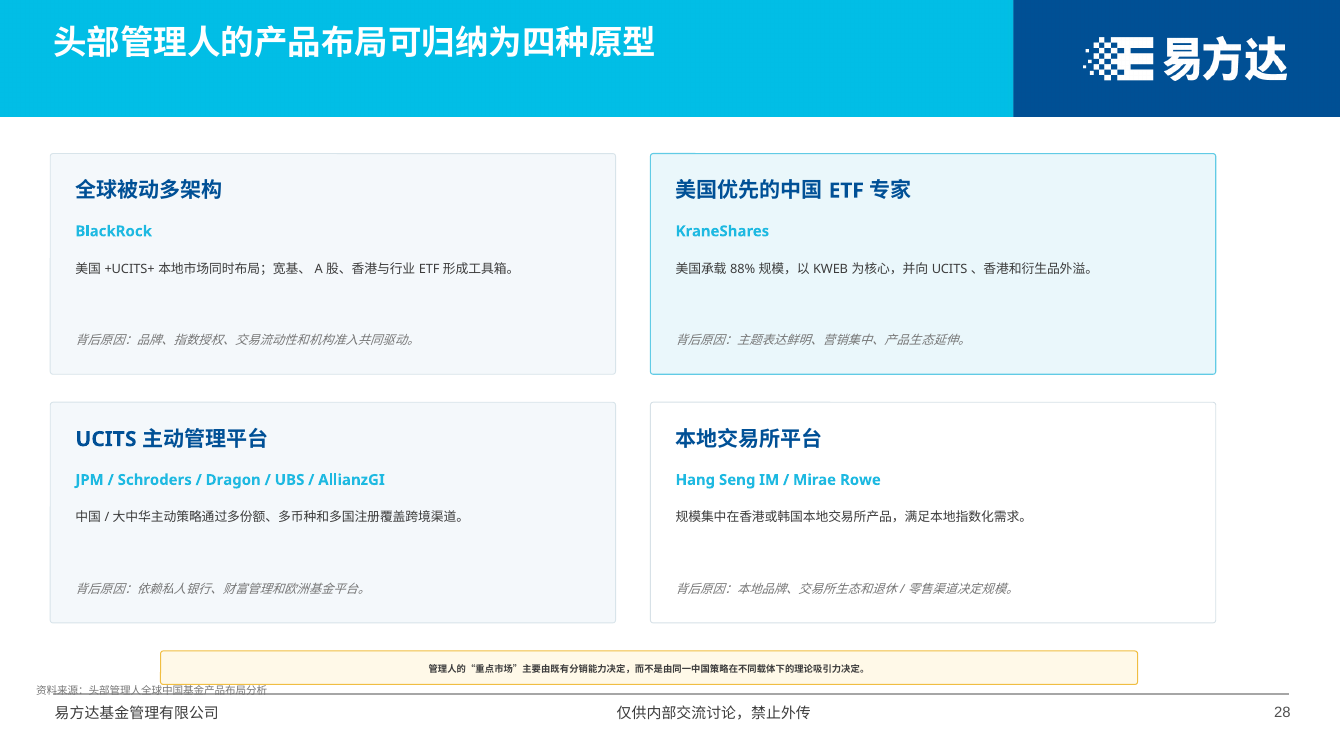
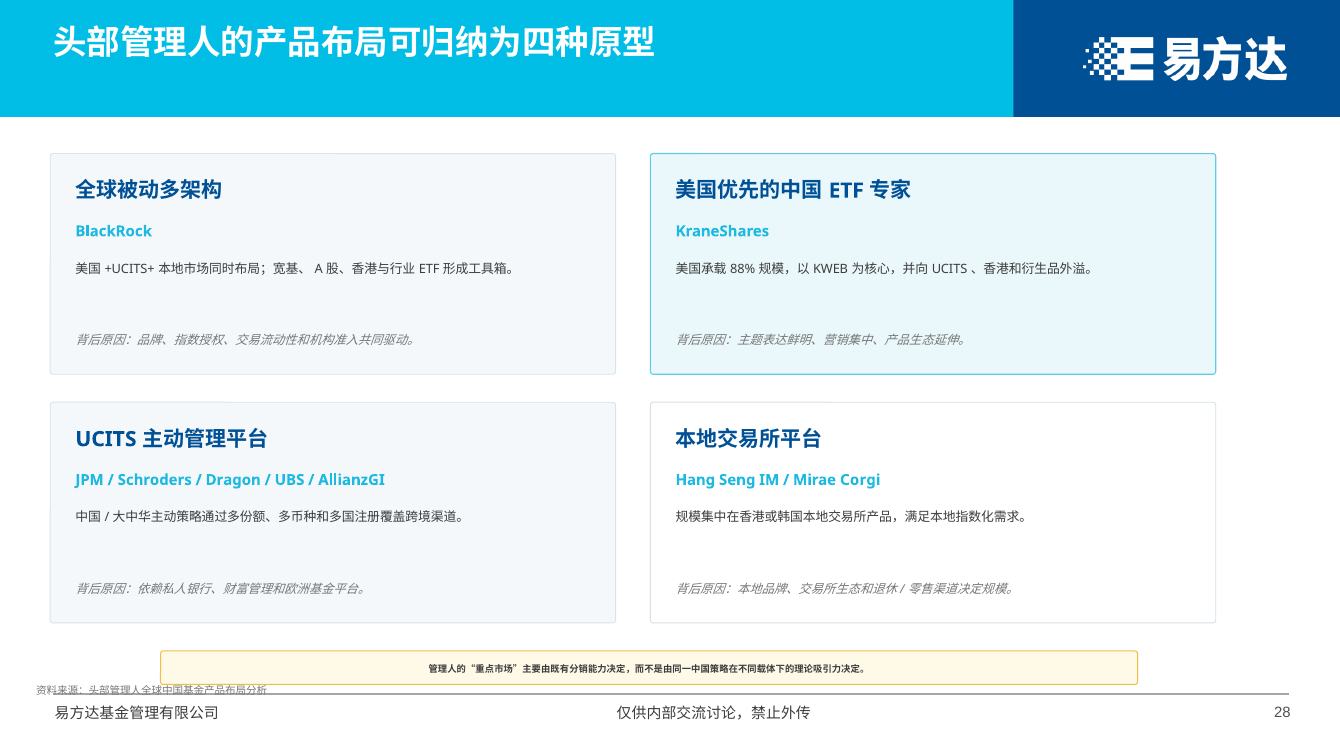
Rowe: Rowe -> Corgi
